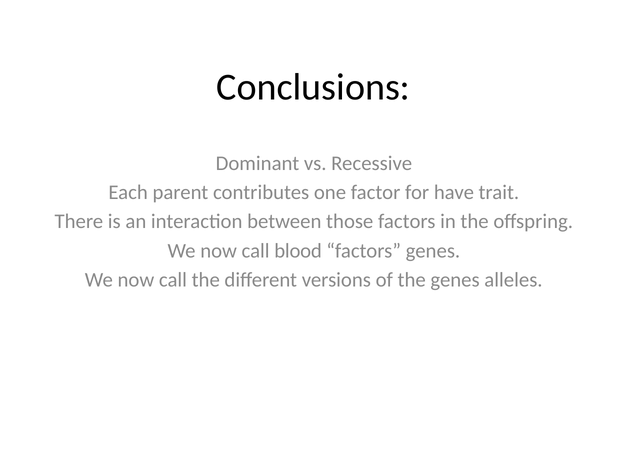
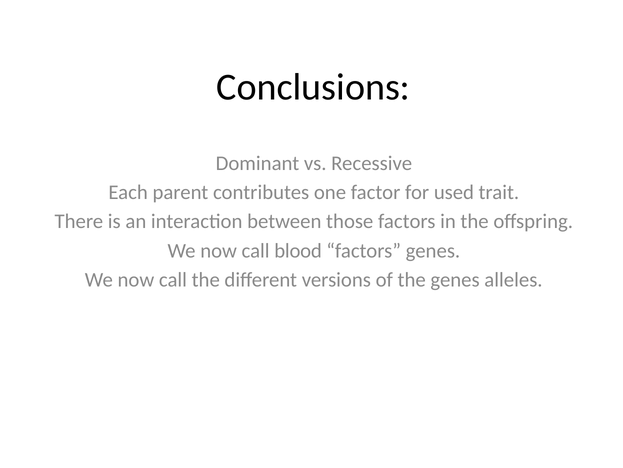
have: have -> used
